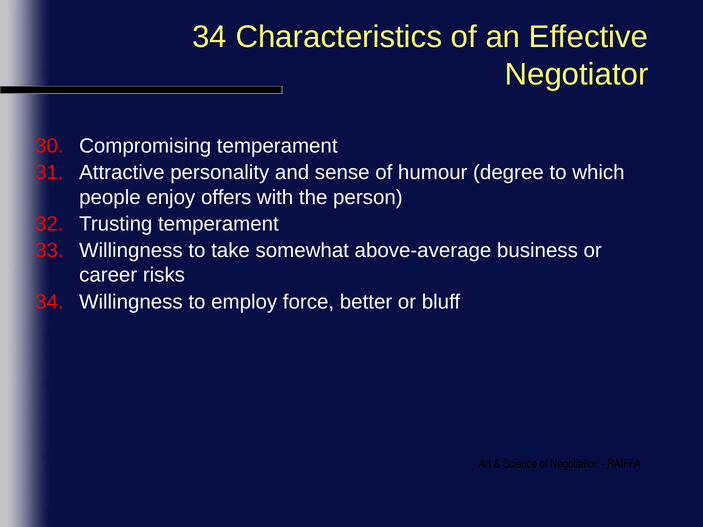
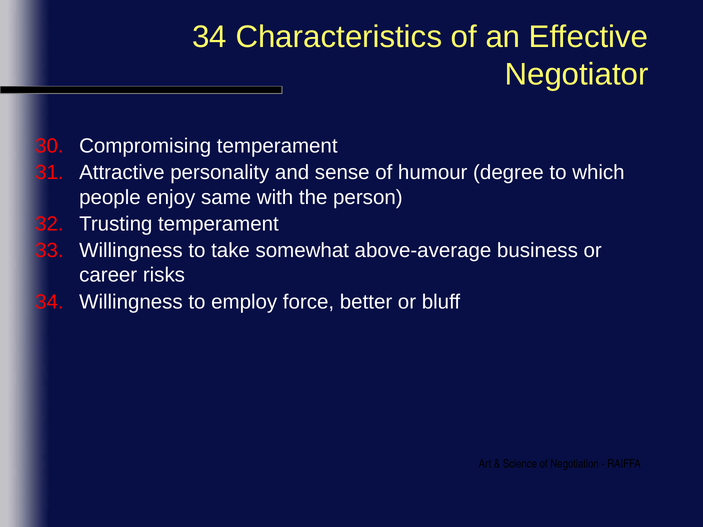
offers: offers -> same
